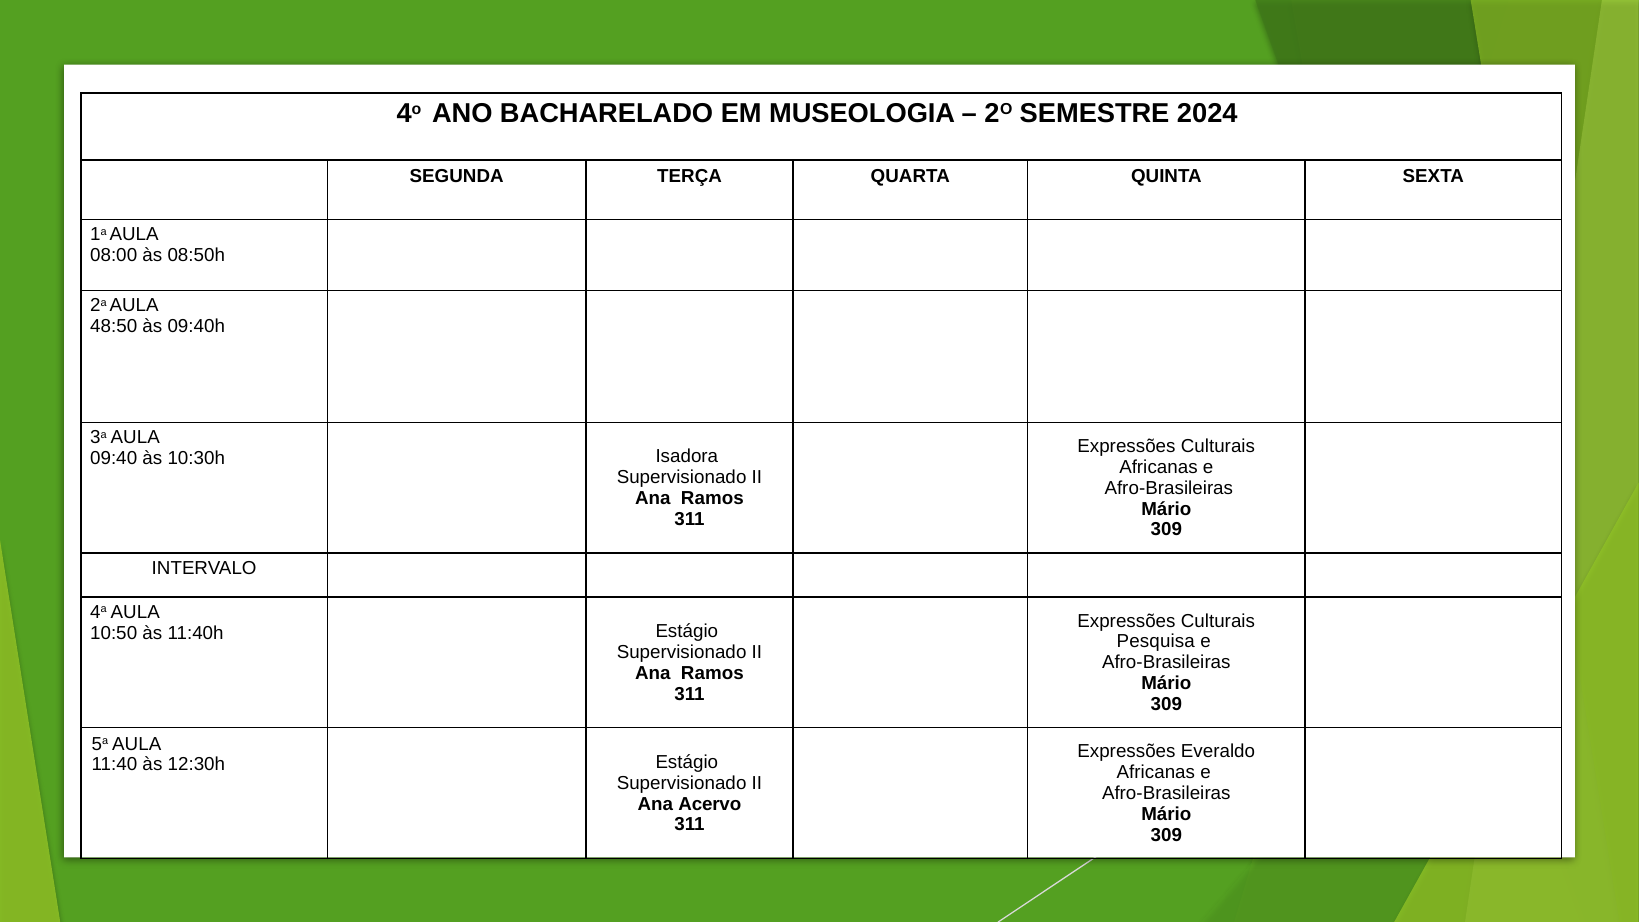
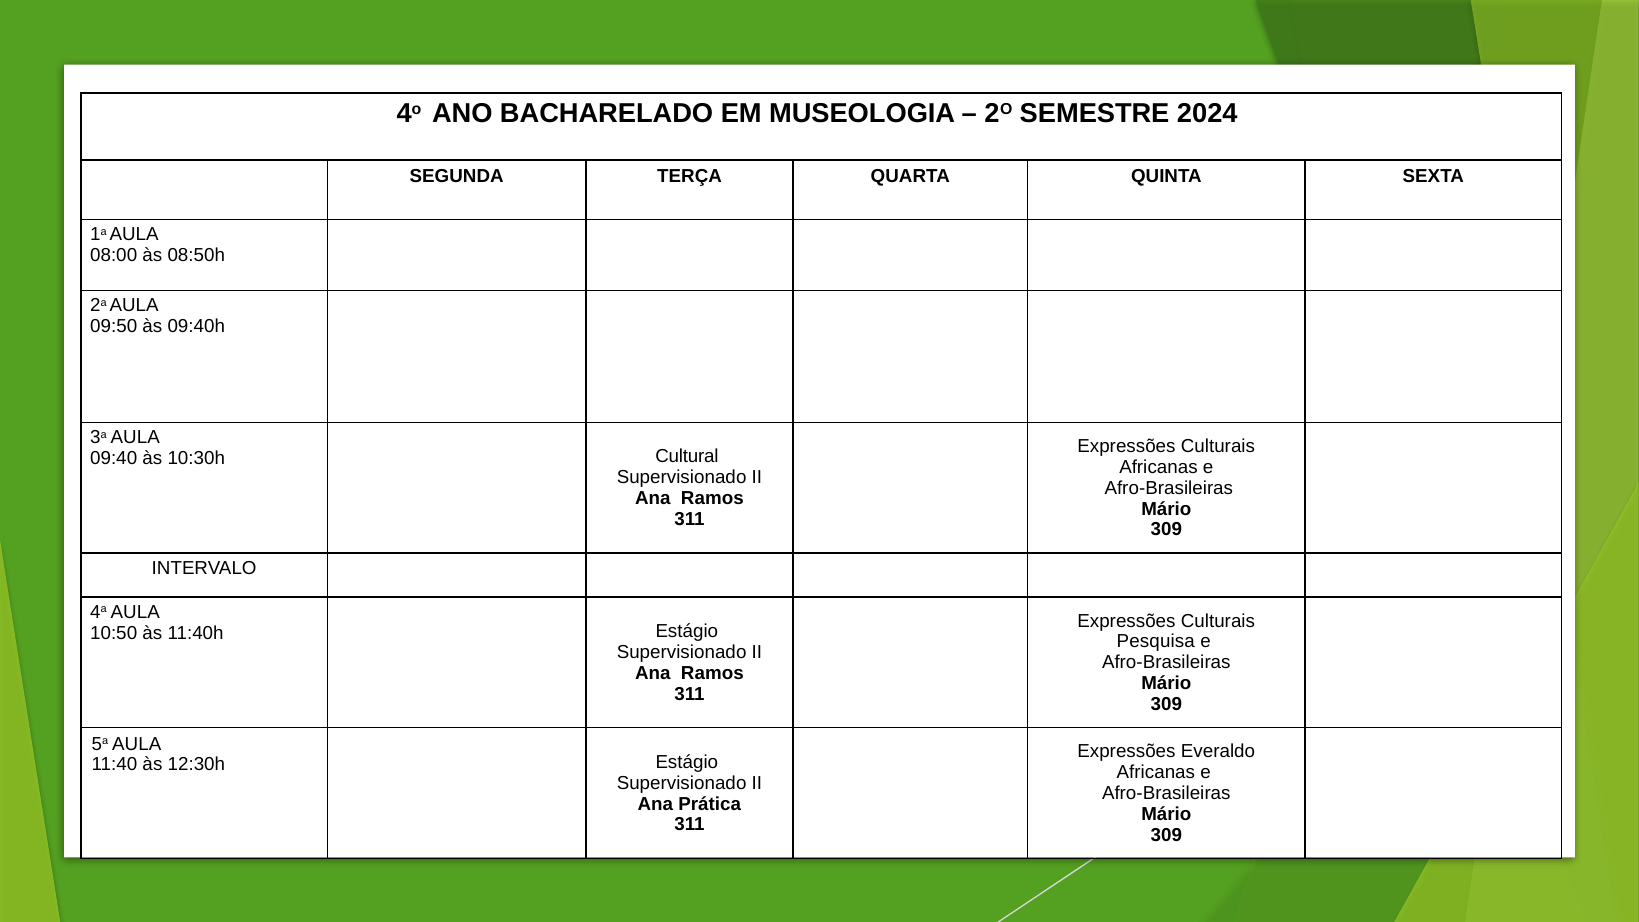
48:50: 48:50 -> 09:50
Isadora: Isadora -> Cultural
Acervo: Acervo -> Prática
